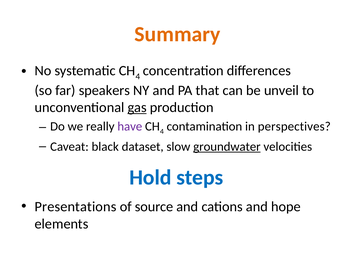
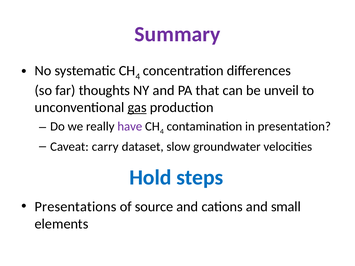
Summary colour: orange -> purple
speakers: speakers -> thoughts
perspectives: perspectives -> presentation
black: black -> carry
groundwater underline: present -> none
hope: hope -> small
